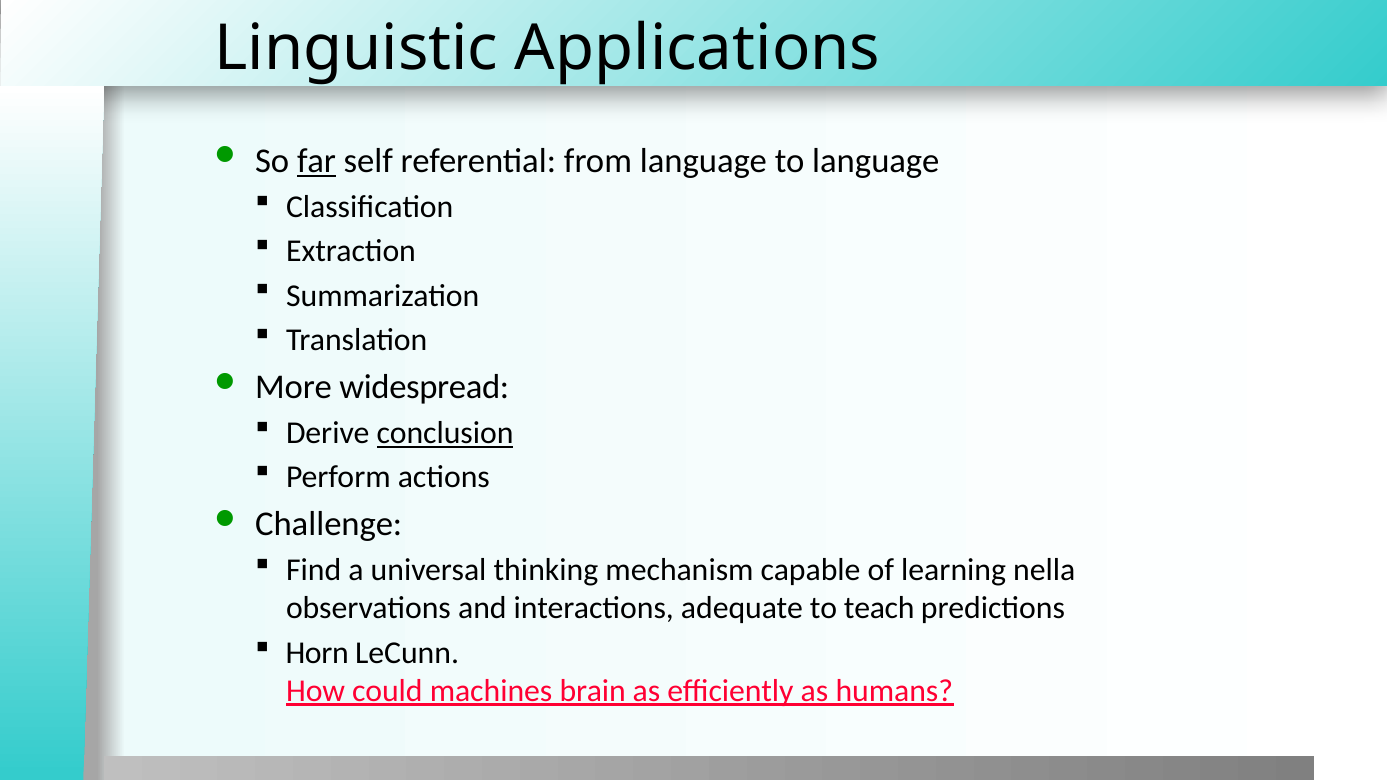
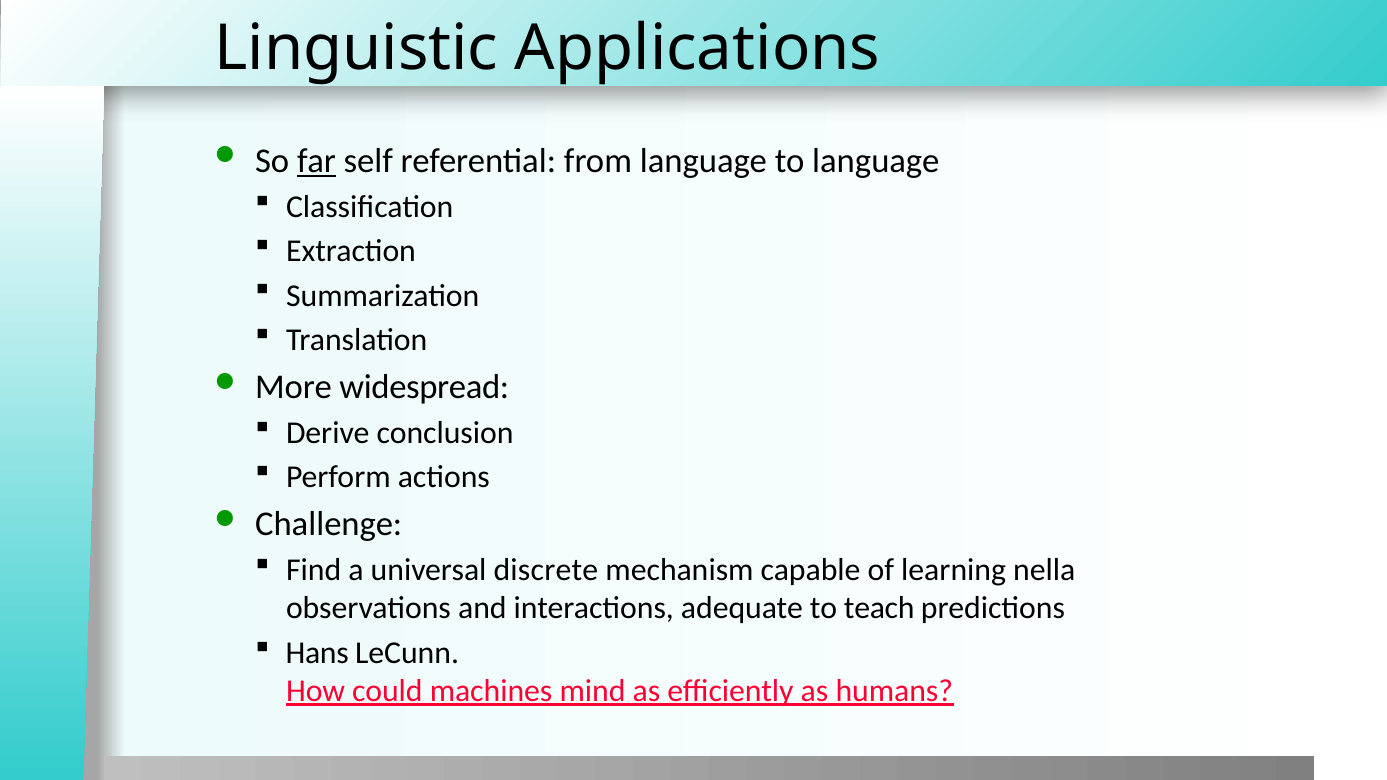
conclusion underline: present -> none
thinking: thinking -> discrete
Horn: Horn -> Hans
brain: brain -> mind
